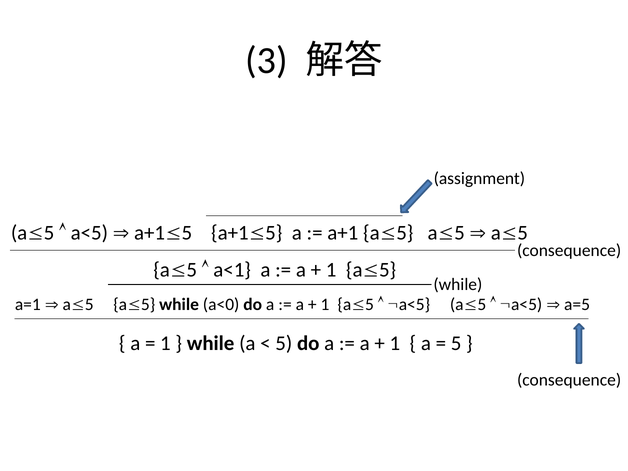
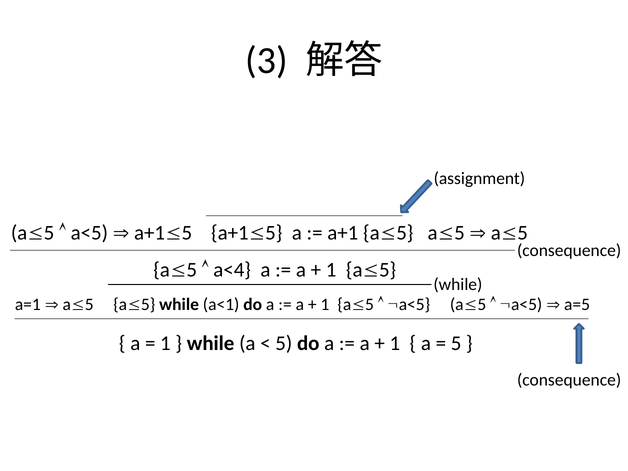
a<1: a<1 -> a<4
a<0: a<0 -> a<1
